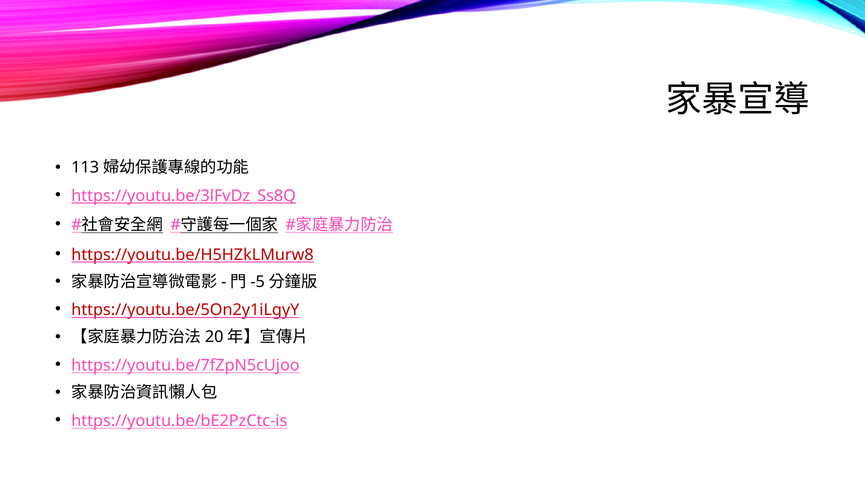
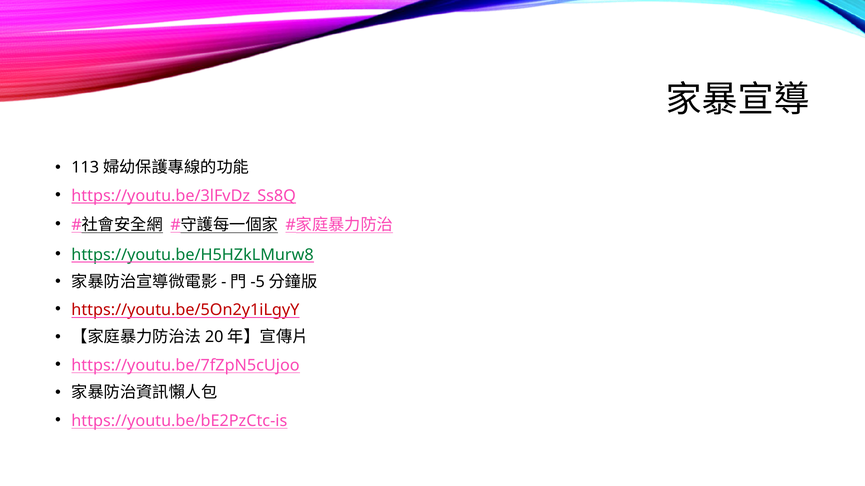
https://youtu.be/H5HZkLMurw8 colour: red -> green
